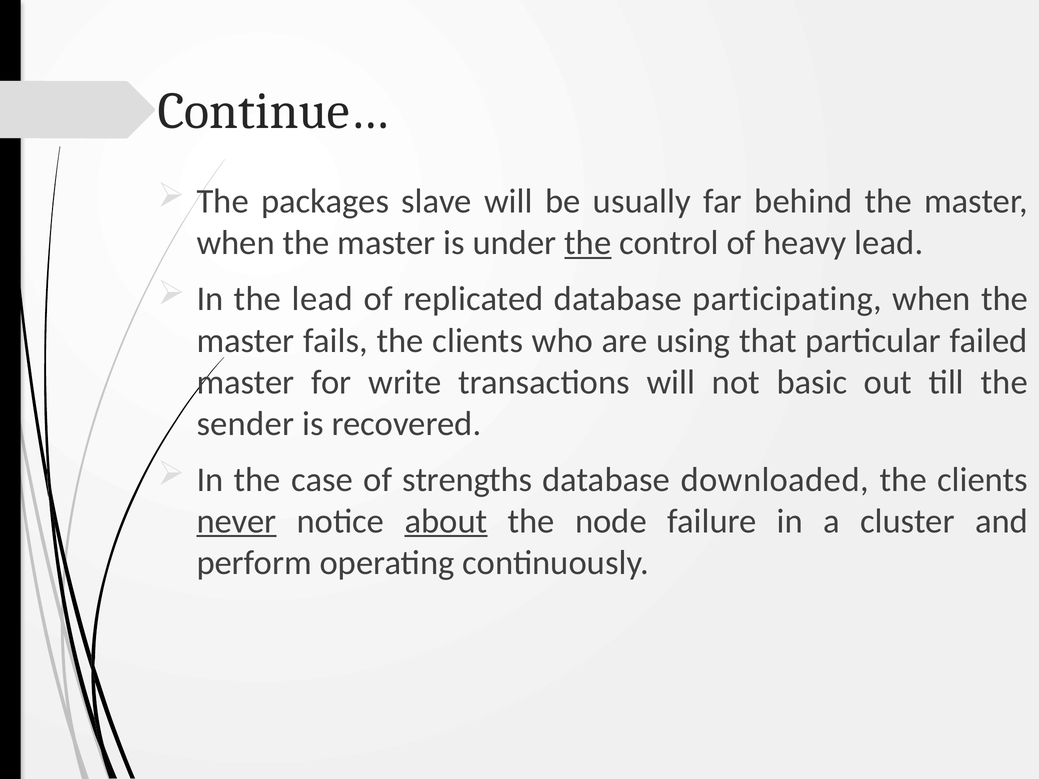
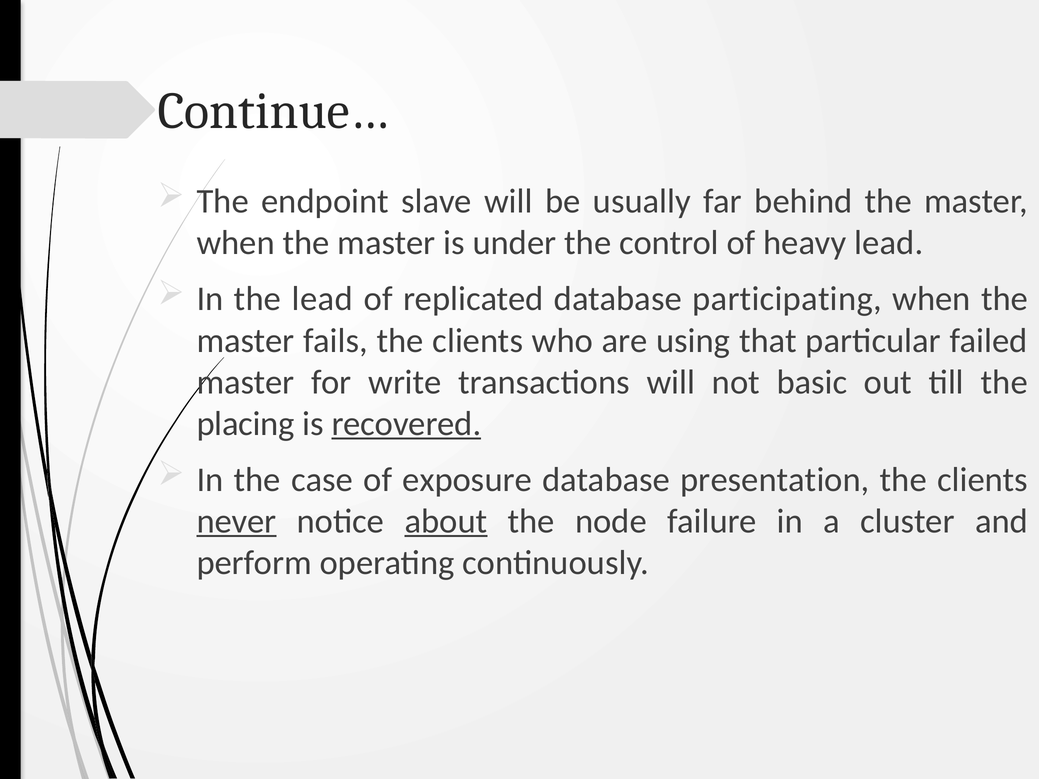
packages: packages -> endpoint
the at (588, 243) underline: present -> none
sender: sender -> placing
recovered underline: none -> present
strengths: strengths -> exposure
downloaded: downloaded -> presentation
